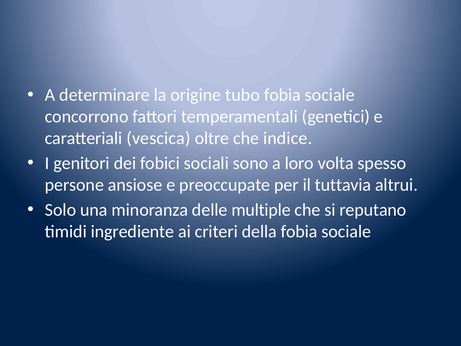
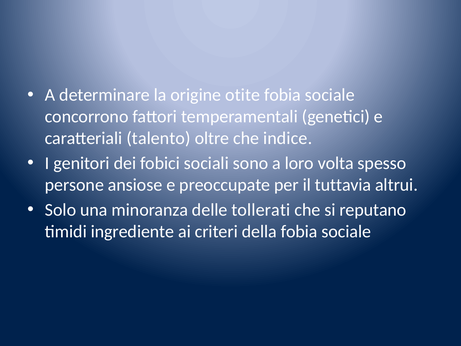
tubo: tubo -> otite
vescica: vescica -> talento
multiple: multiple -> tollerati
